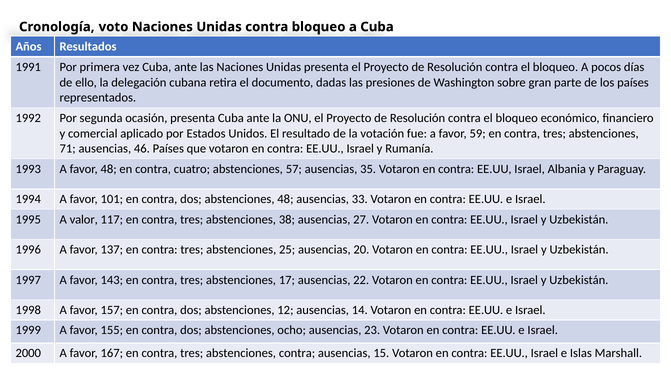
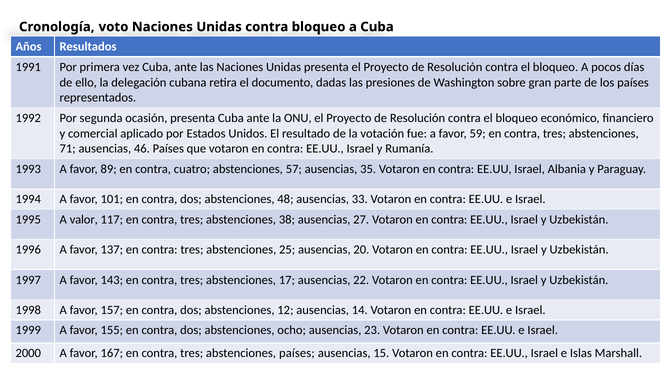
favor 48: 48 -> 89
abstenciones contra: contra -> países
